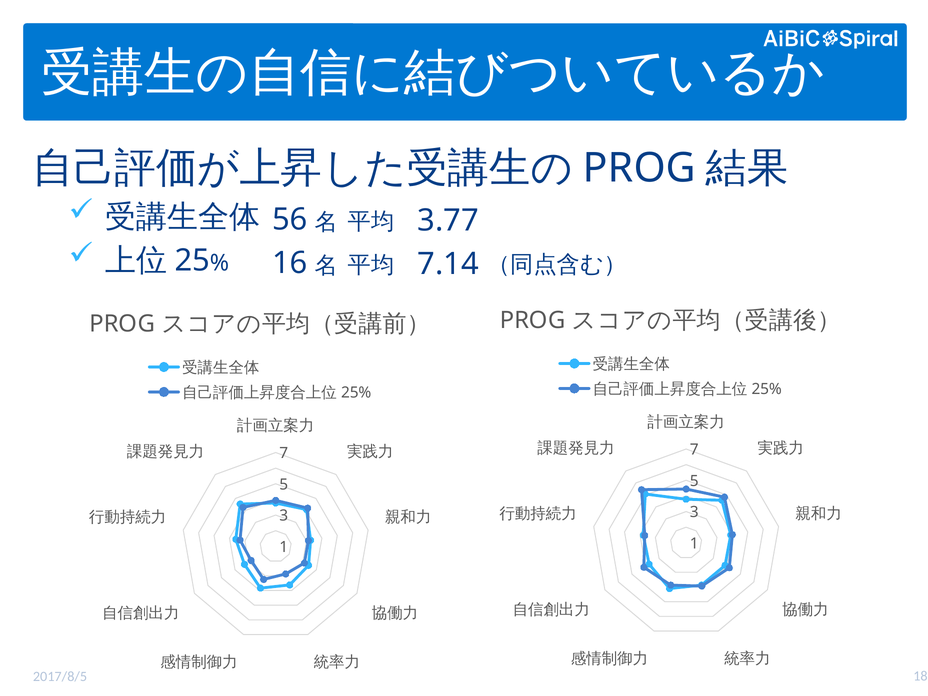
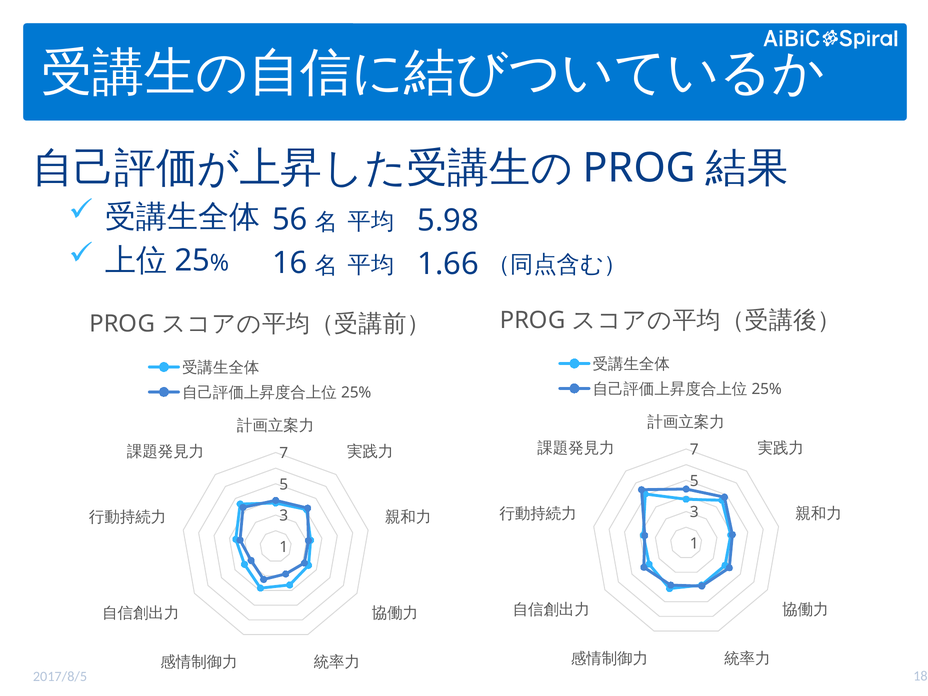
3.77: 3.77 -> 5.98
7.14: 7.14 -> 1.66
